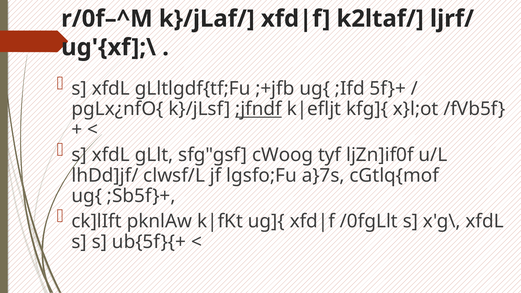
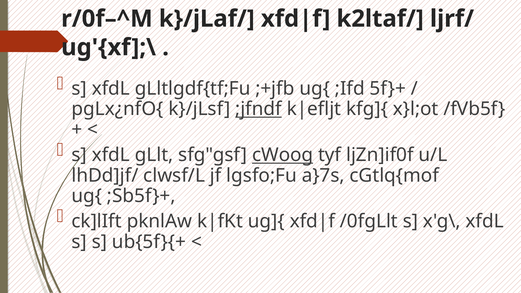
cWoog underline: none -> present
